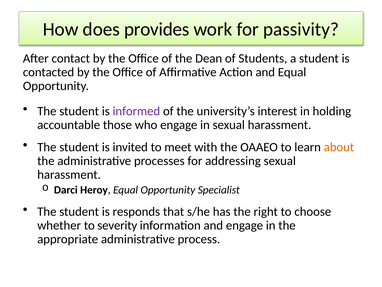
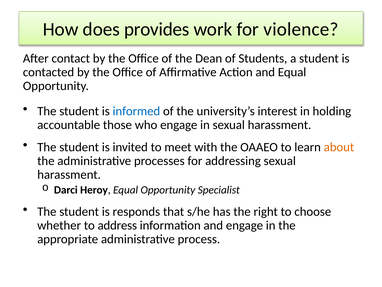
passivity: passivity -> violence
informed colour: purple -> blue
severity: severity -> address
